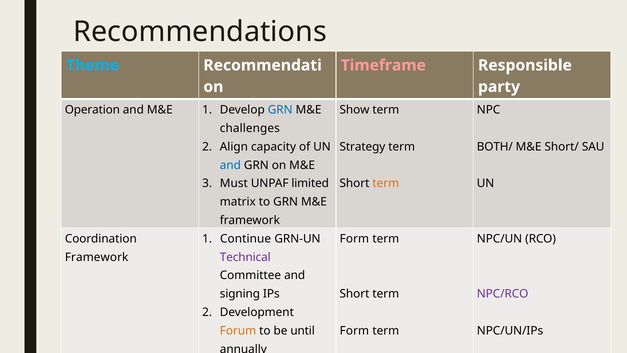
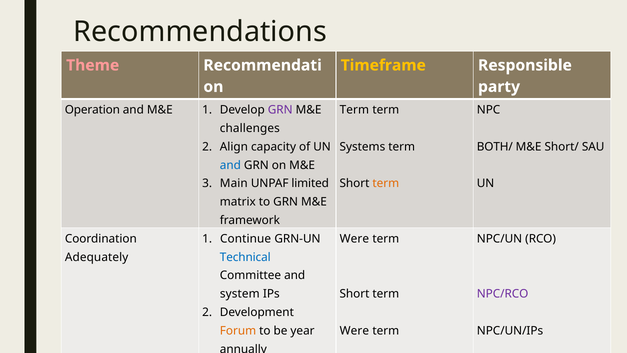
Theme colour: light blue -> pink
Timeframe colour: pink -> yellow
GRN at (280, 110) colour: blue -> purple
Show at (354, 110): Show -> Term
Strategy: Strategy -> Systems
Must: Must -> Main
Form at (354, 239): Form -> Were
Framework at (97, 257): Framework -> Adequately
Technical colour: purple -> blue
signing: signing -> system
until: until -> year
Form at (354, 330): Form -> Were
